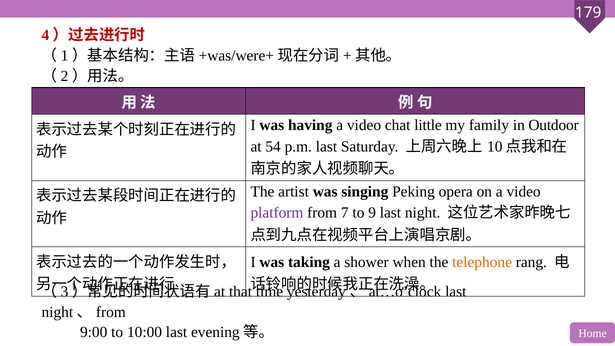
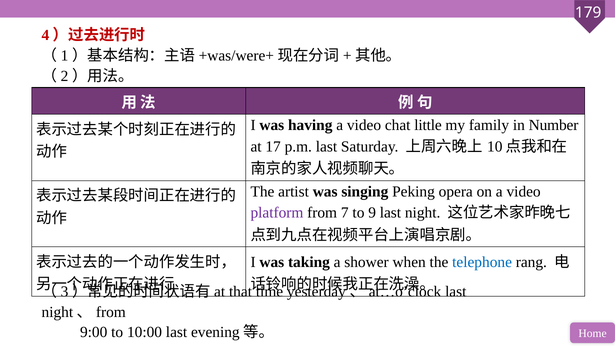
Outdoor: Outdoor -> Number
54: 54 -> 17
telephone colour: orange -> blue
